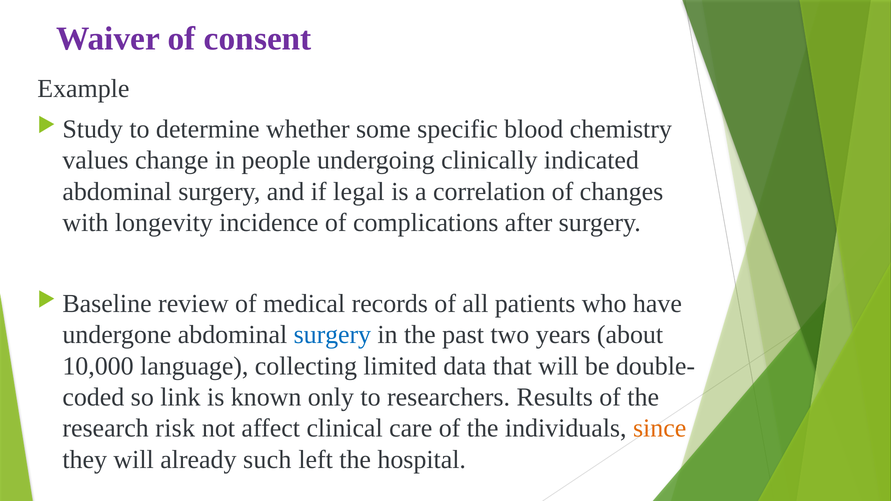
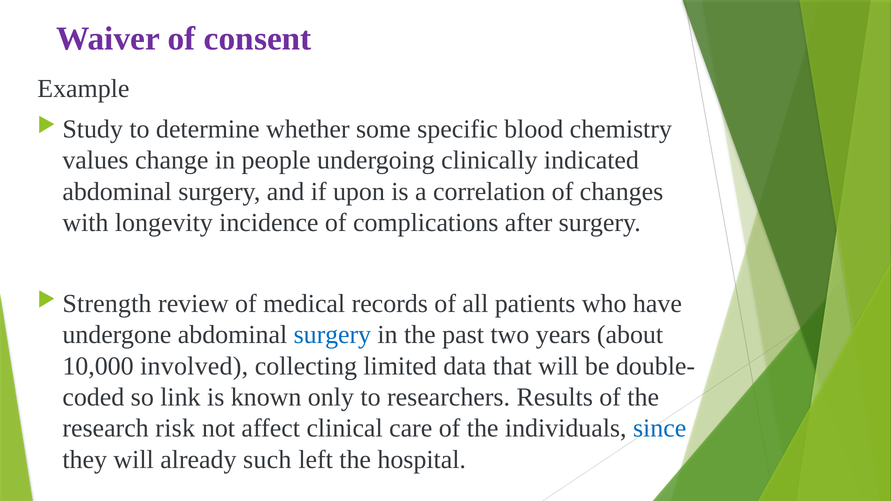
legal: legal -> upon
Baseline: Baseline -> Strength
language: language -> involved
since colour: orange -> blue
